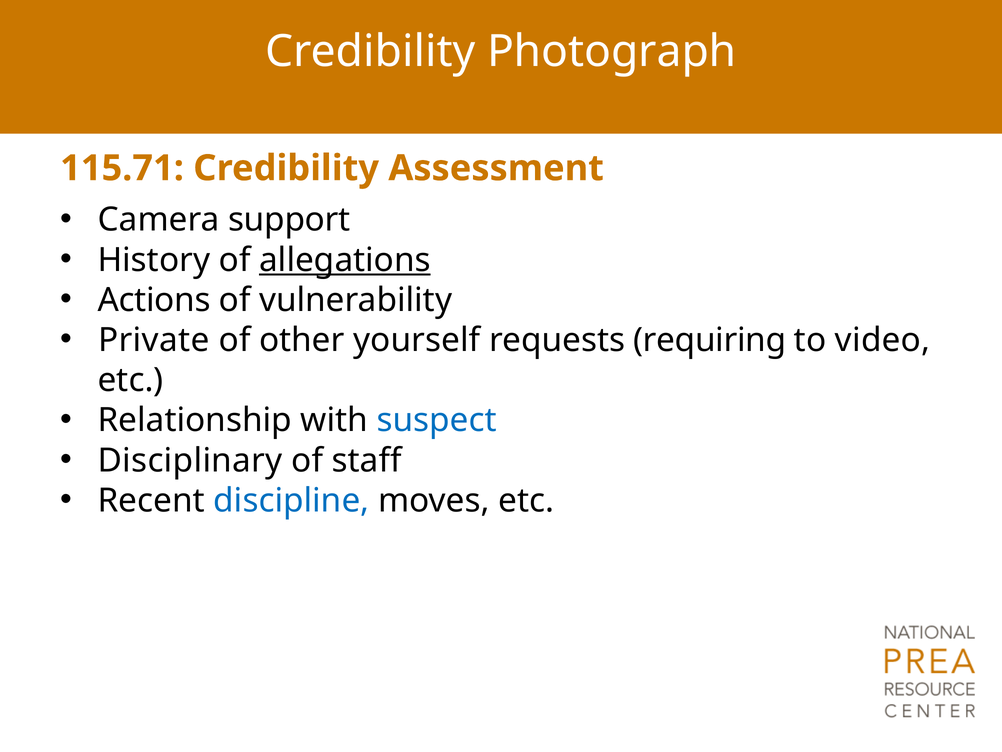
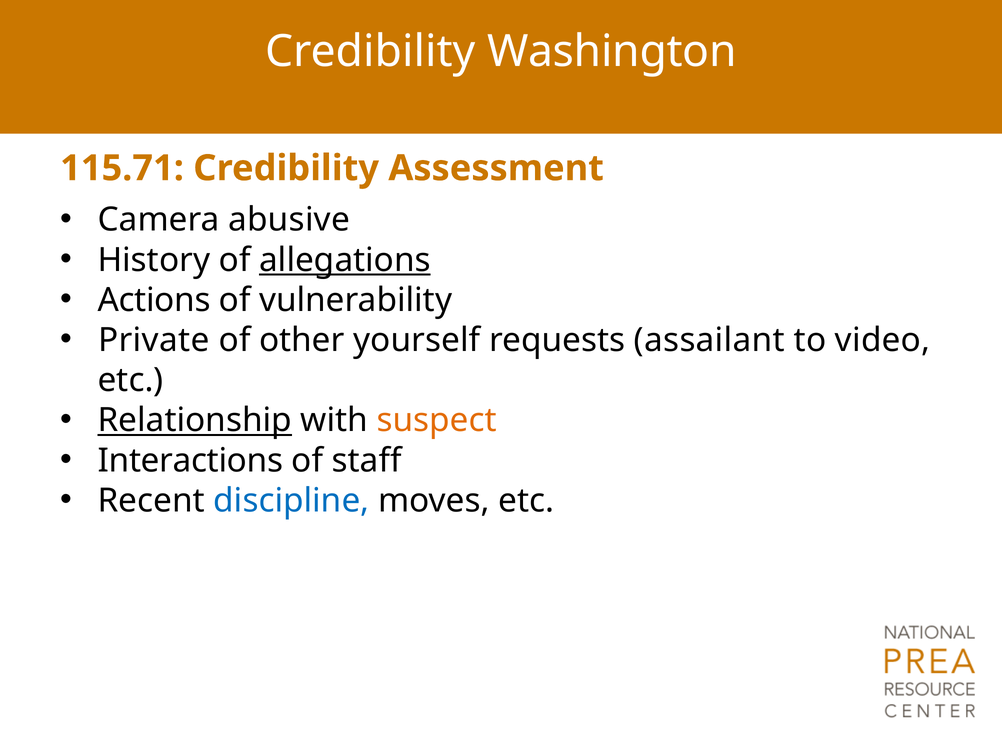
Photograph: Photograph -> Washington
support: support -> abusive
requiring: requiring -> assailant
Relationship underline: none -> present
suspect colour: blue -> orange
Disciplinary: Disciplinary -> Interactions
